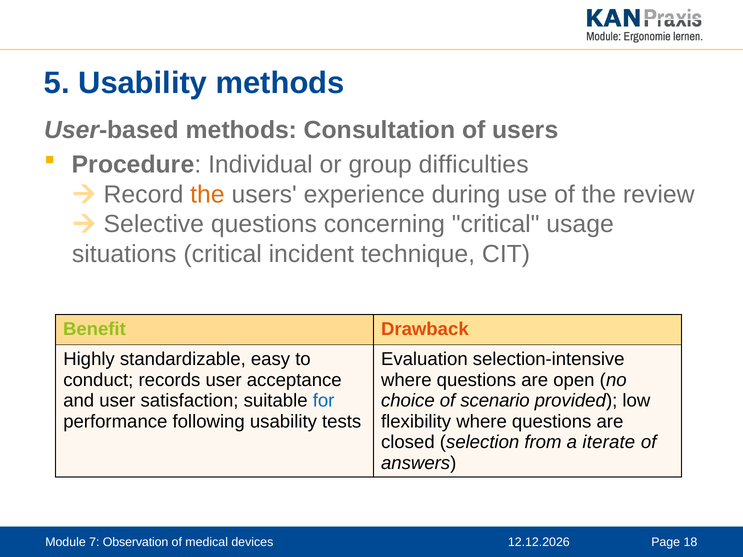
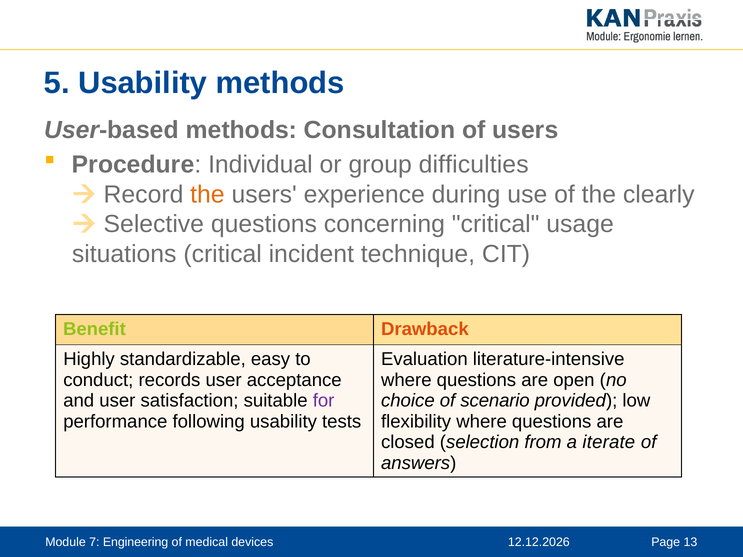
review: review -> clearly
selection-intensive: selection-intensive -> literature-intensive
for colour: blue -> purple
Observation: Observation -> Engineering
18: 18 -> 13
